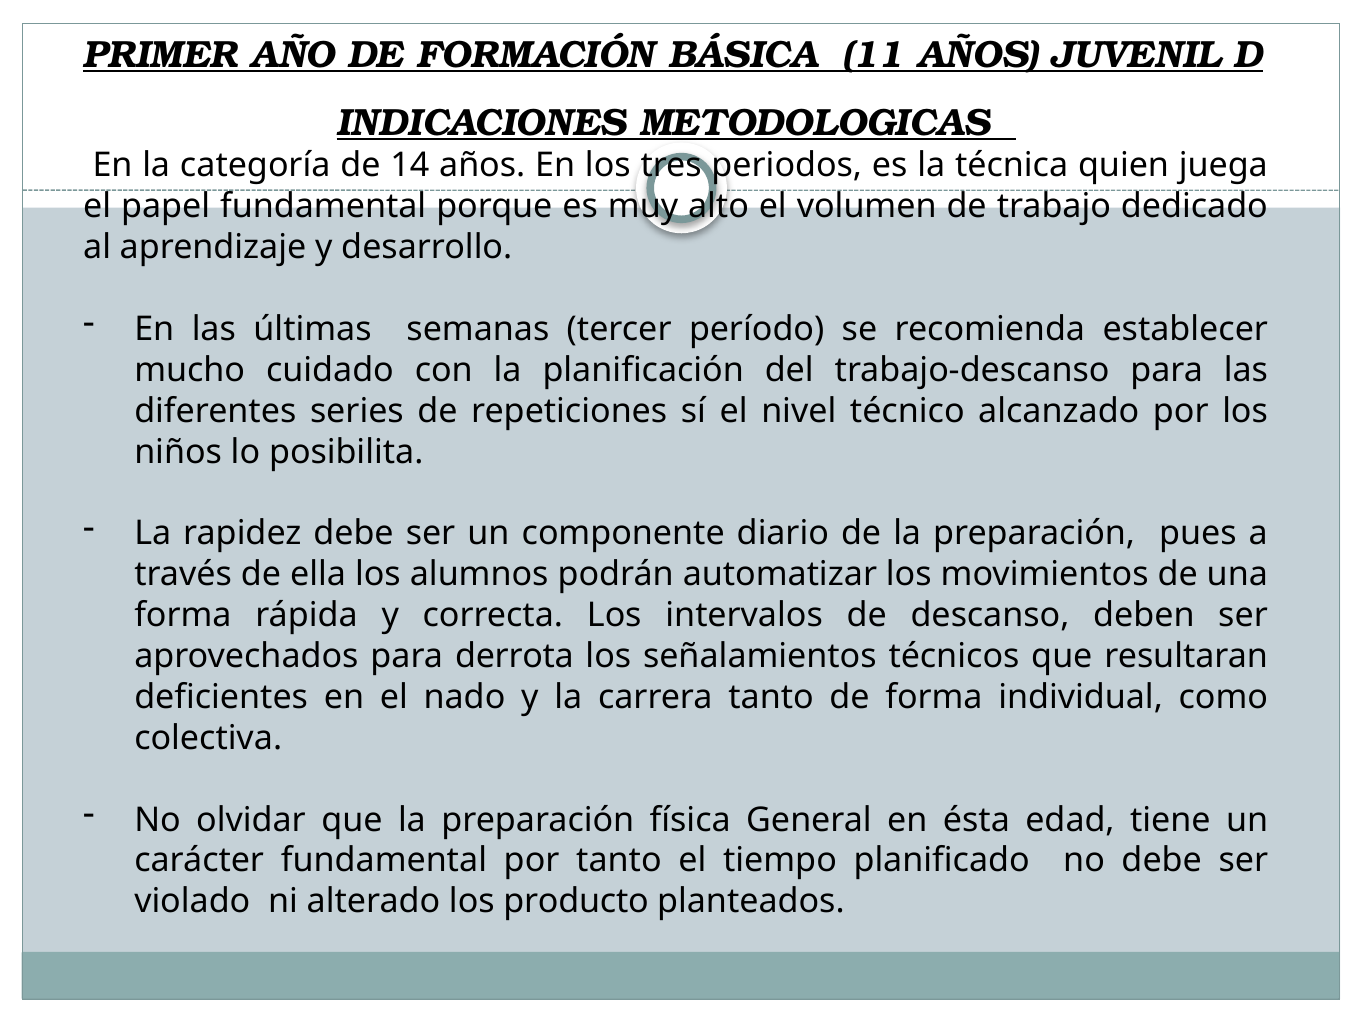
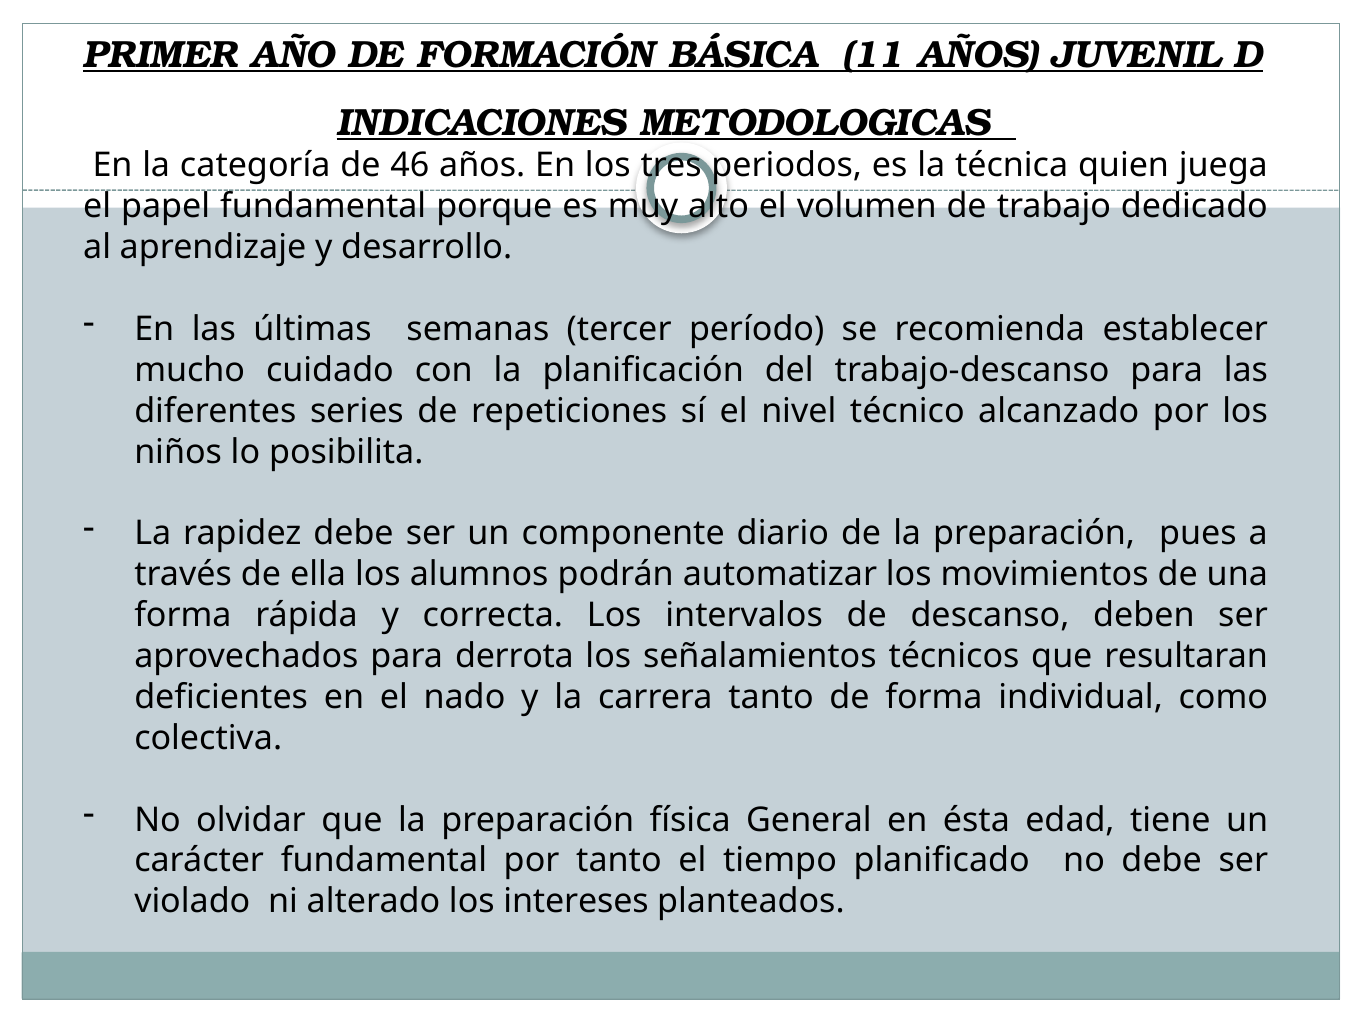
14: 14 -> 46
producto: producto -> intereses
